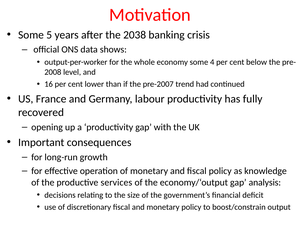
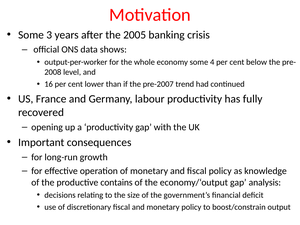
5: 5 -> 3
2038: 2038 -> 2005
services: services -> contains
